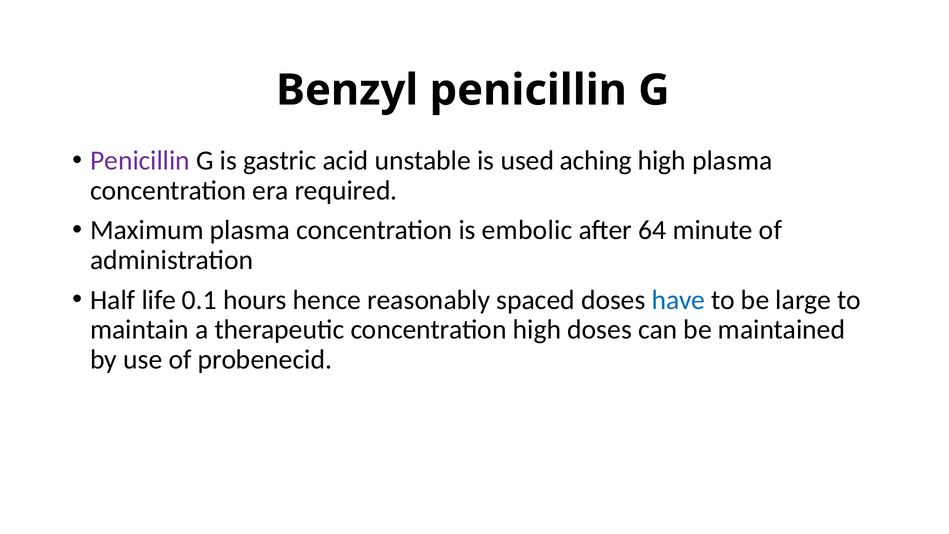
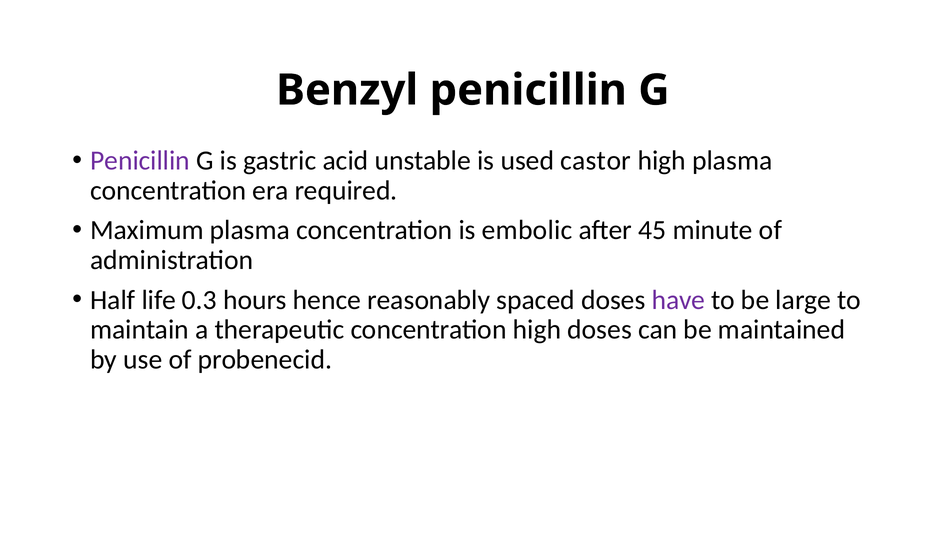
aching: aching -> castor
64: 64 -> 45
0.1: 0.1 -> 0.3
have colour: blue -> purple
